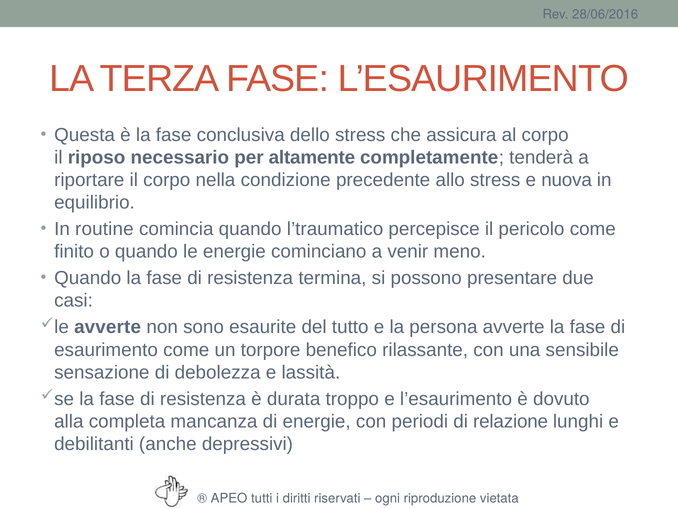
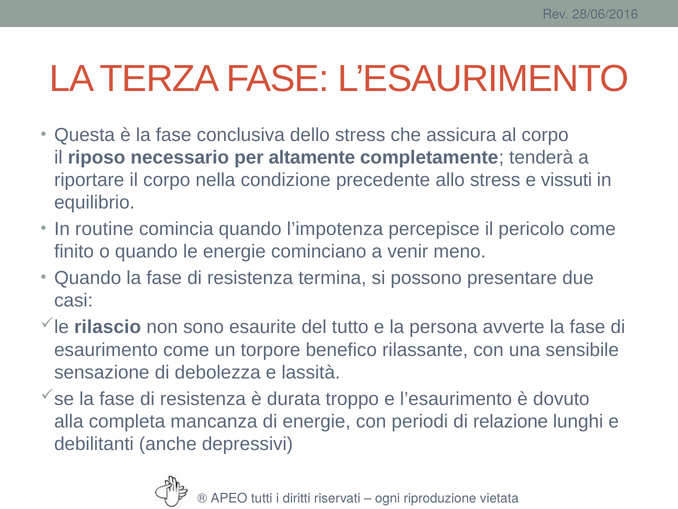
nuova: nuova -> vissuti
l’traumatico: l’traumatico -> l’impotenza
avverte at (108, 327): avverte -> rilascio
